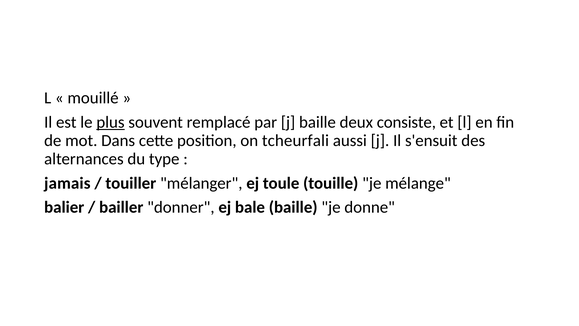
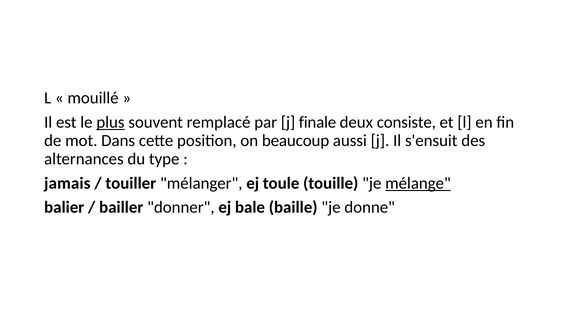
j baille: baille -> finale
tcheurfali: tcheurfali -> beaucoup
mélange underline: none -> present
